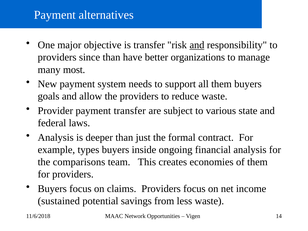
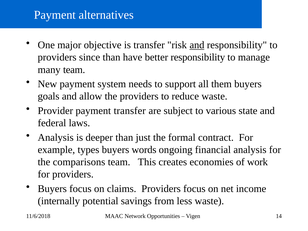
better organizations: organizations -> responsibility
many most: most -> team
inside: inside -> words
of them: them -> work
sustained: sustained -> internally
